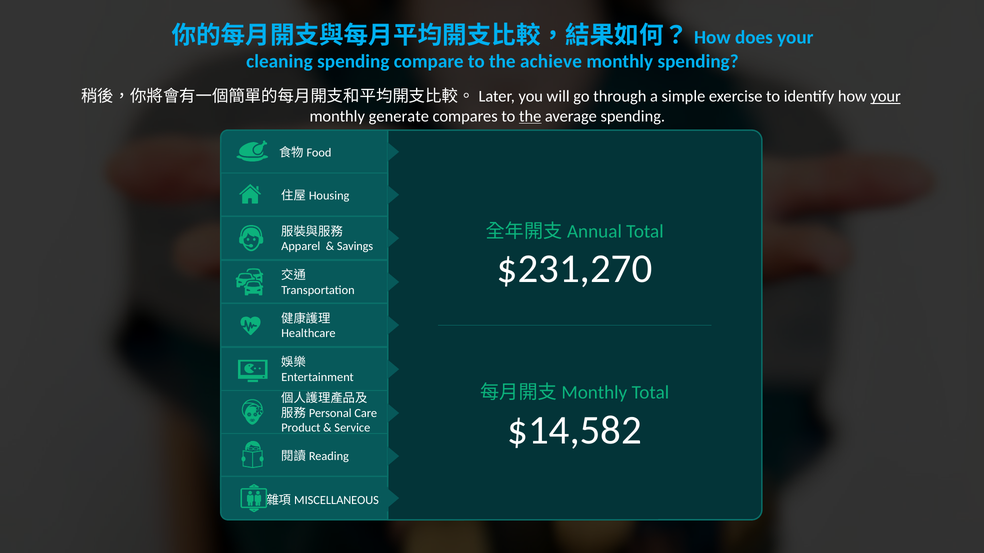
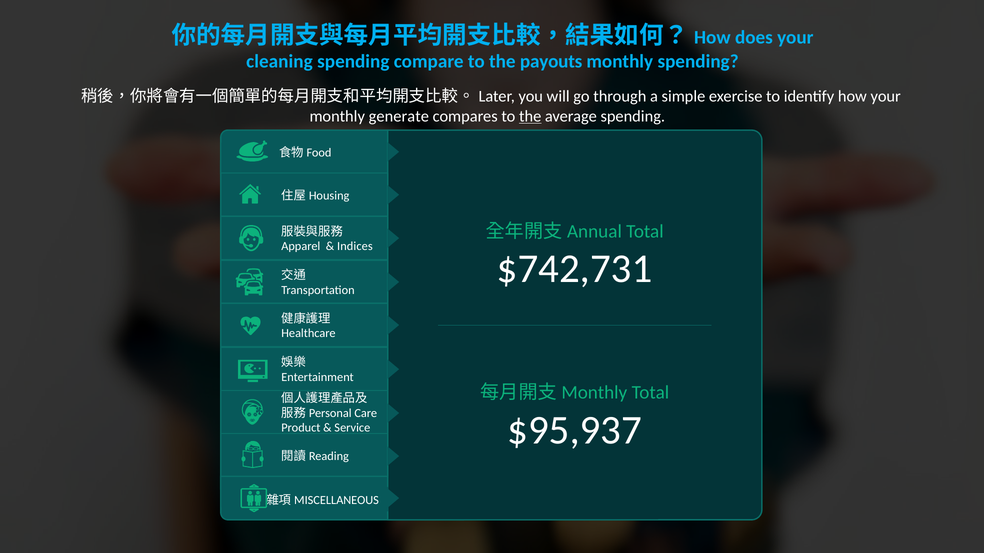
achieve: achieve -> payouts
your at (886, 97) underline: present -> none
Savings: Savings -> Indices
$231,270: $231,270 -> $742,731
$14,582: $14,582 -> $95,937
